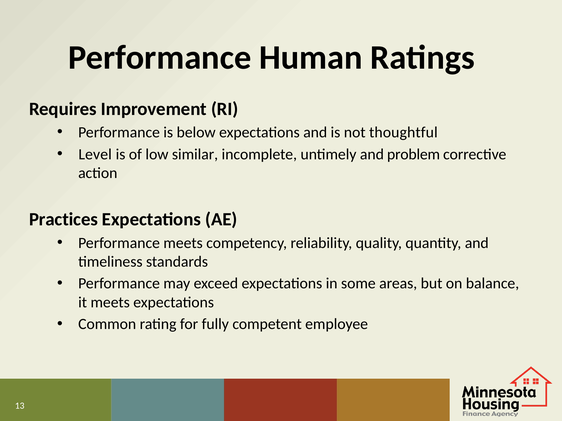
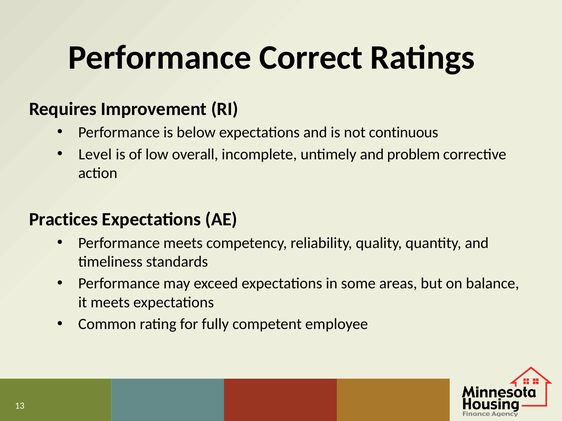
Human: Human -> Correct
thoughtful: thoughtful -> continuous
similar: similar -> overall
